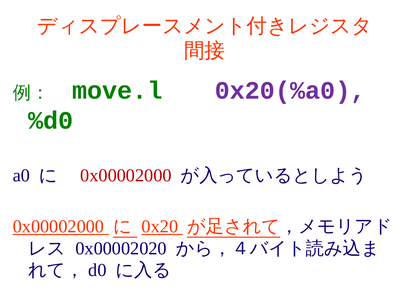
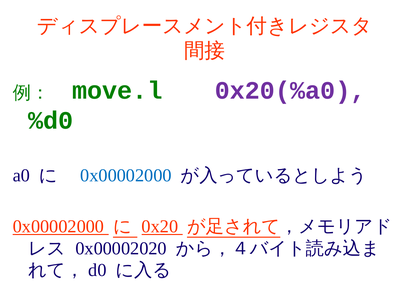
0x00002000 at (126, 176) colour: red -> blue
